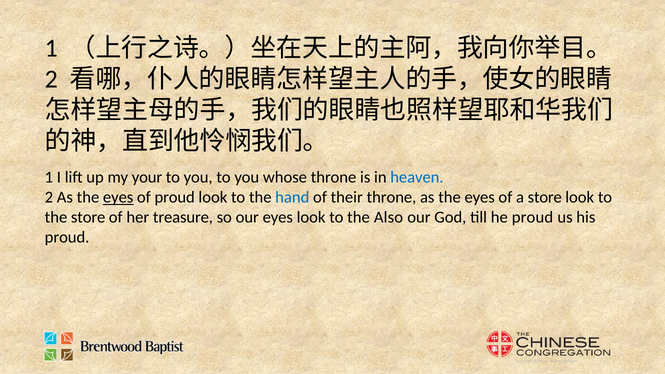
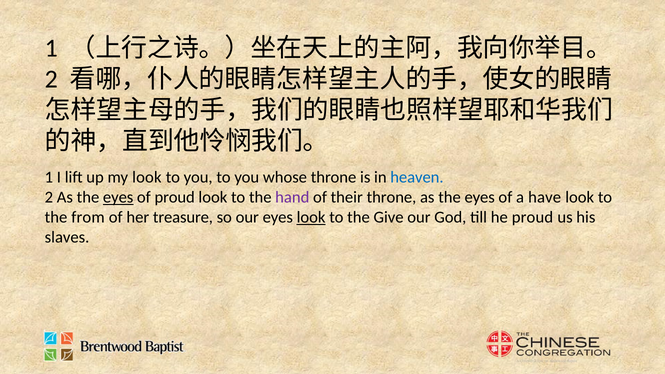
my your: your -> look
hand colour: blue -> purple
a store: store -> have
the store: store -> from
look at (311, 217) underline: none -> present
Also: Also -> Give
proud at (67, 237): proud -> slaves
